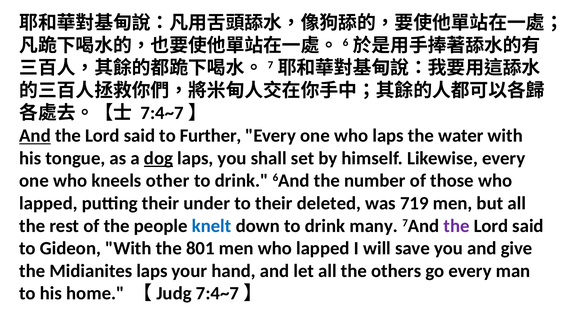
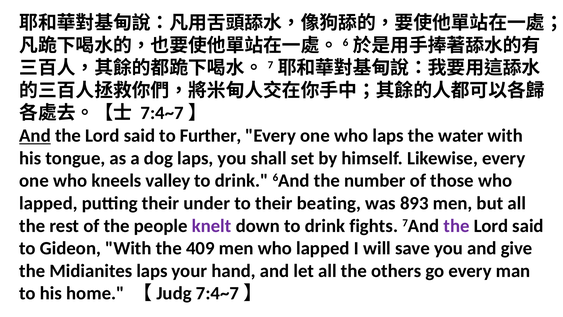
dog underline: present -> none
other: other -> valley
deleted: deleted -> beating
719: 719 -> 893
knelt colour: blue -> purple
many: many -> fights
801: 801 -> 409
